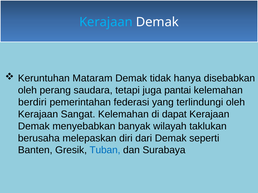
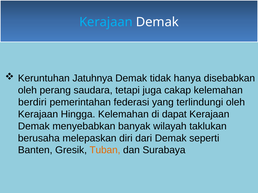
Mataram: Mataram -> Jatuhnya
pantai: pantai -> cakap
Sangat: Sangat -> Hingga
Tuban colour: blue -> orange
